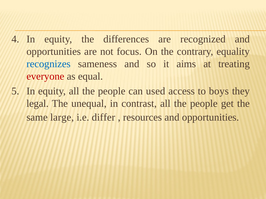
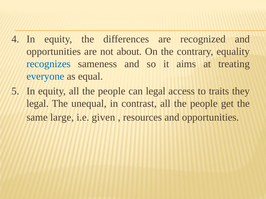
focus: focus -> about
everyone colour: red -> blue
can used: used -> legal
boys: boys -> traits
differ: differ -> given
